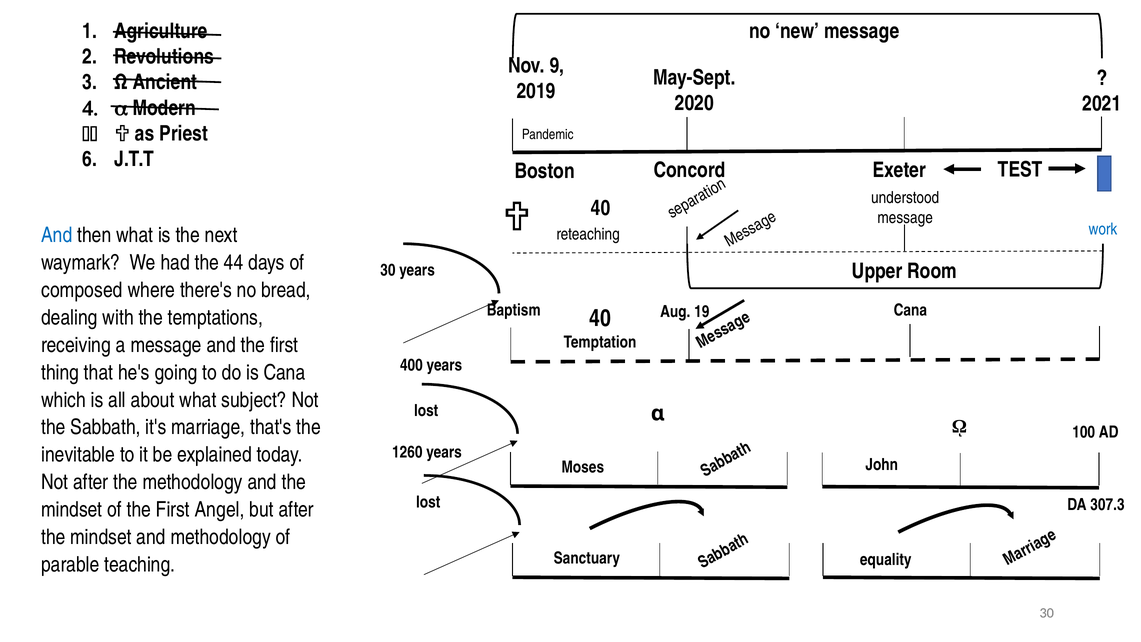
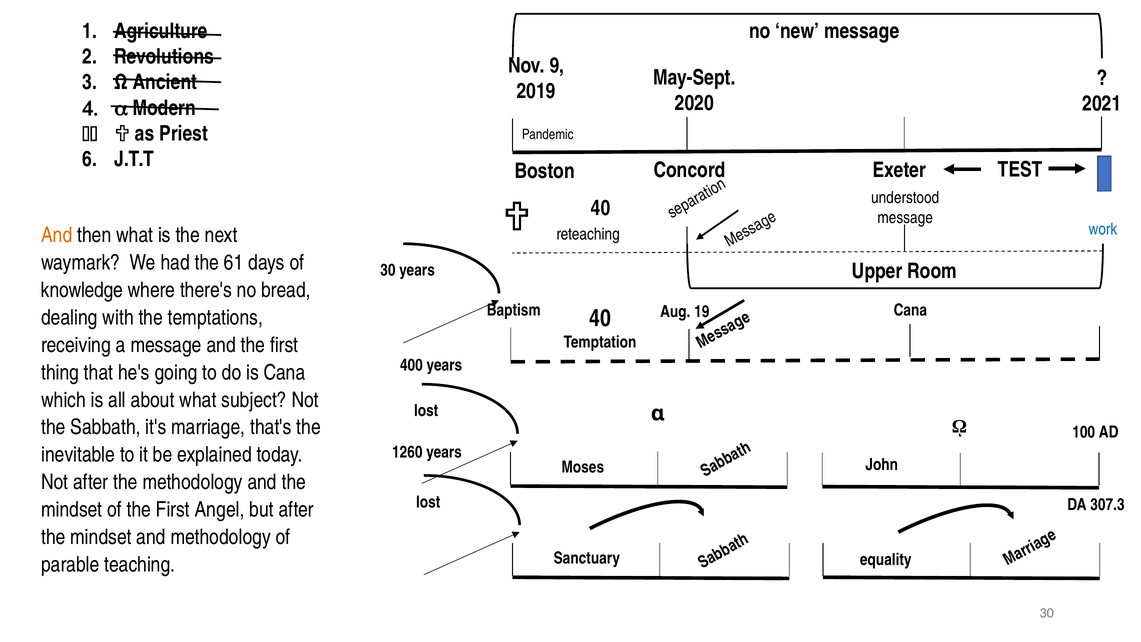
And at (57, 235) colour: blue -> orange
44: 44 -> 61
composed: composed -> knowledge
